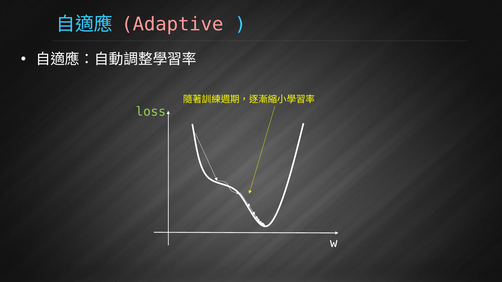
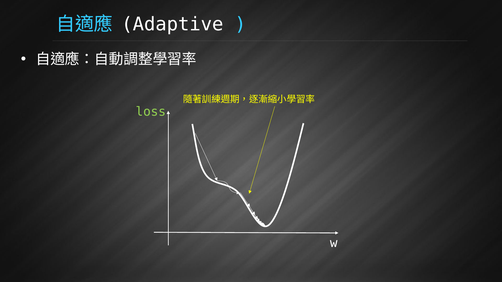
Adaptive colour: pink -> white
